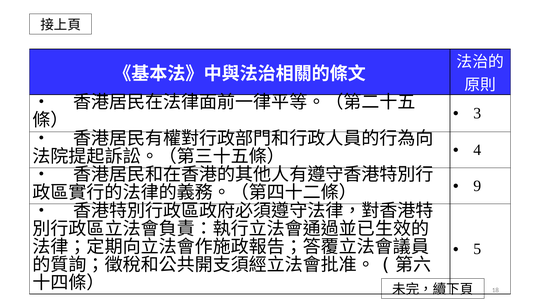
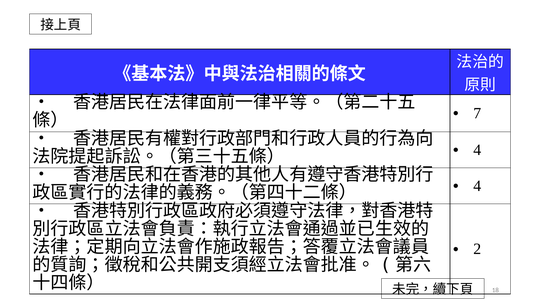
3: 3 -> 7
9 at (477, 186): 9 -> 4
5: 5 -> 2
